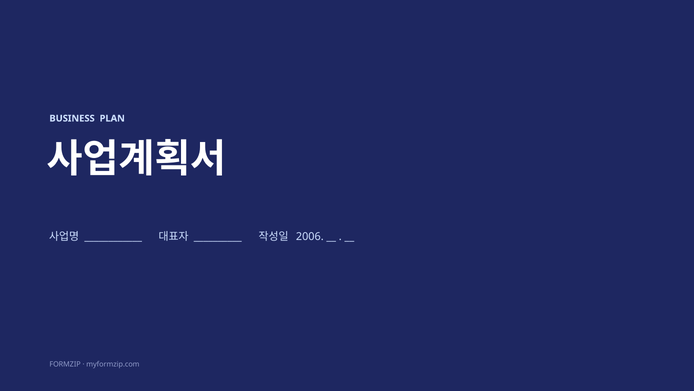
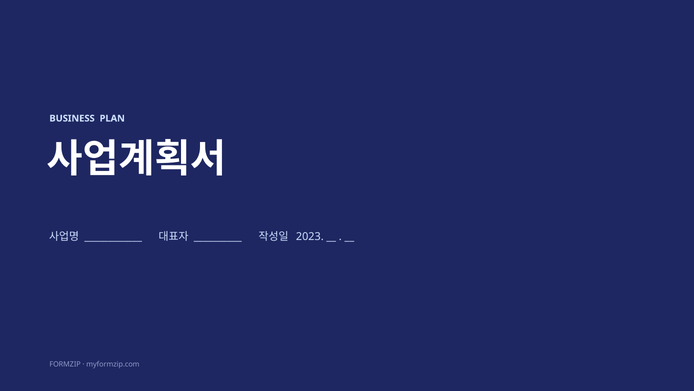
2006: 2006 -> 2023
